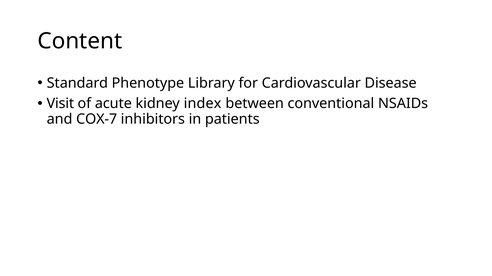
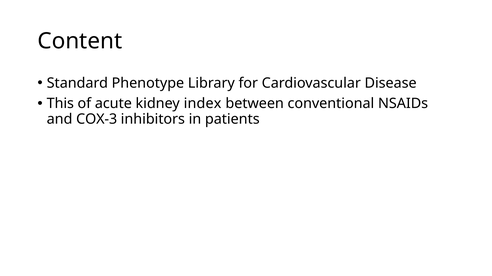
Visit: Visit -> This
COX-7: COX-7 -> COX-3
